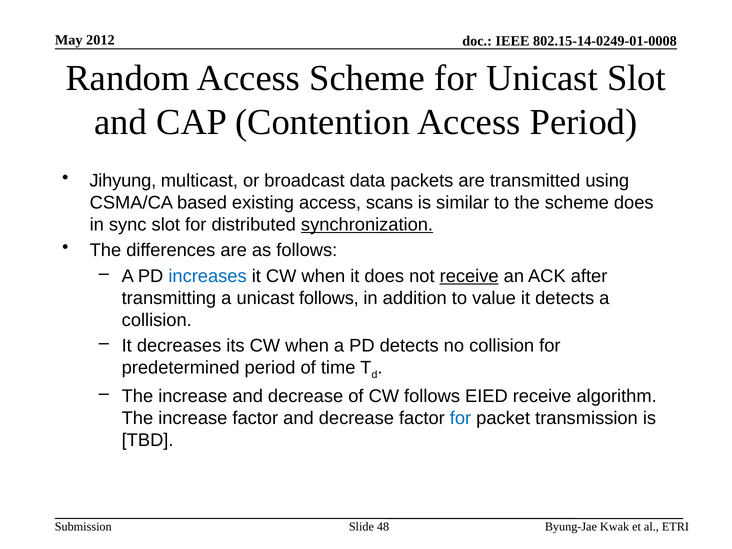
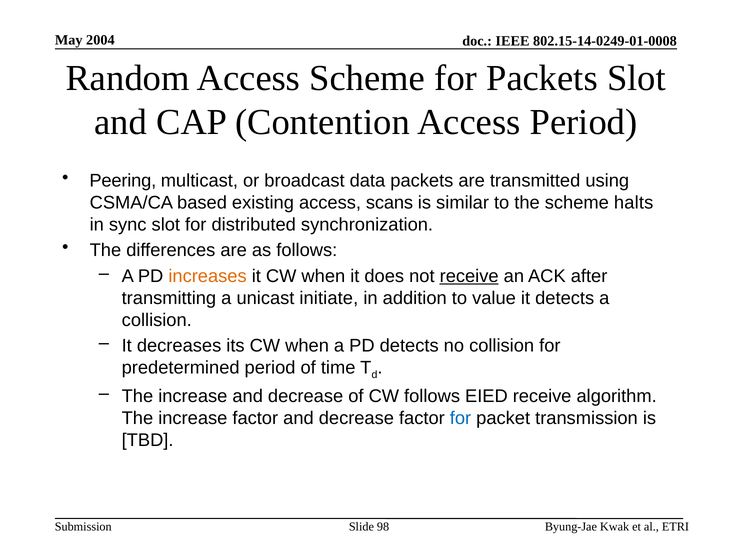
2012: 2012 -> 2004
for Unicast: Unicast -> Packets
Jihyung: Jihyung -> Peering
scheme does: does -> halts
synchronization underline: present -> none
increases colour: blue -> orange
unicast follows: follows -> initiate
48: 48 -> 98
